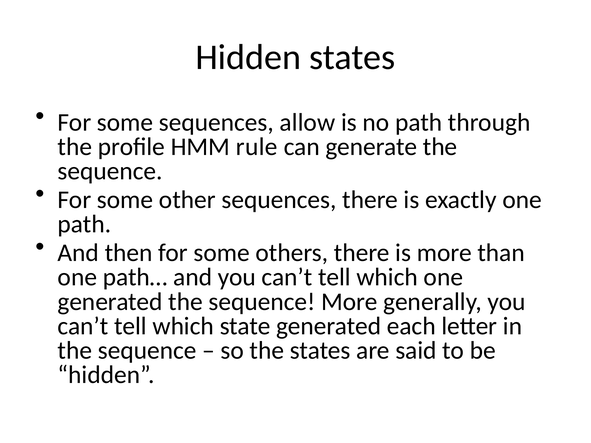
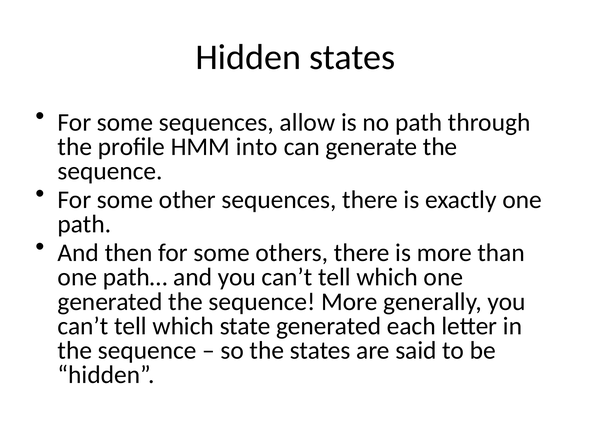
rule: rule -> into
